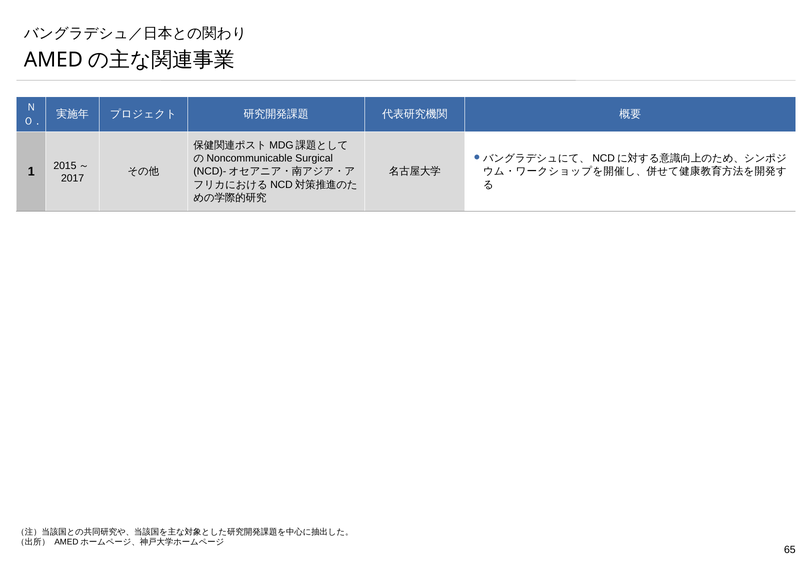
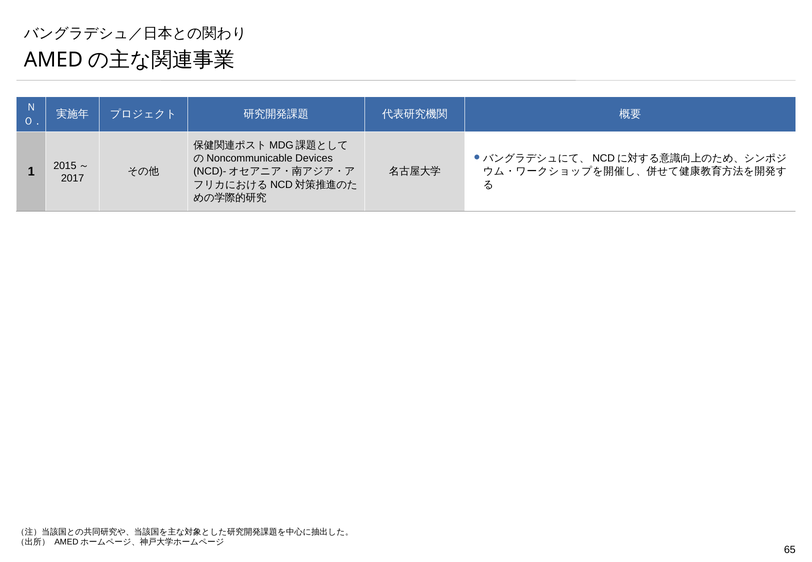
Surgical: Surgical -> Devices
